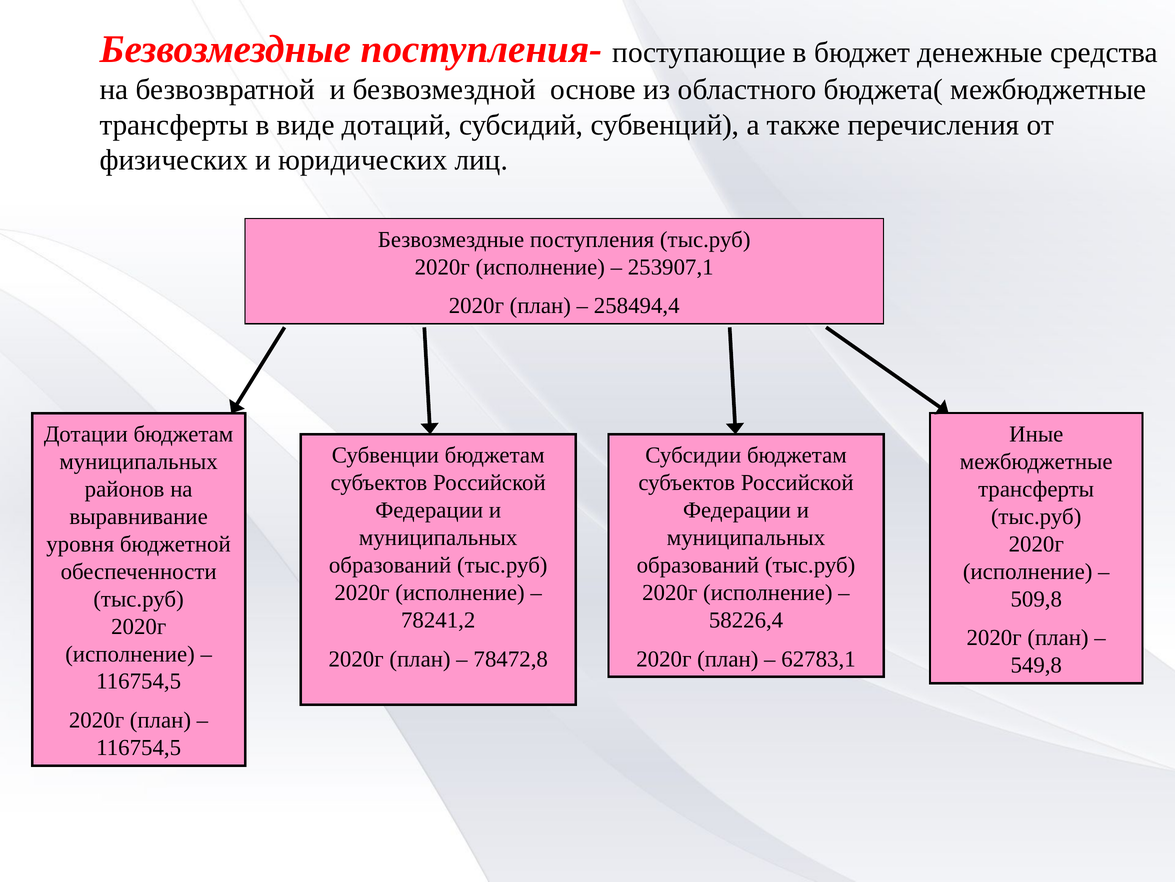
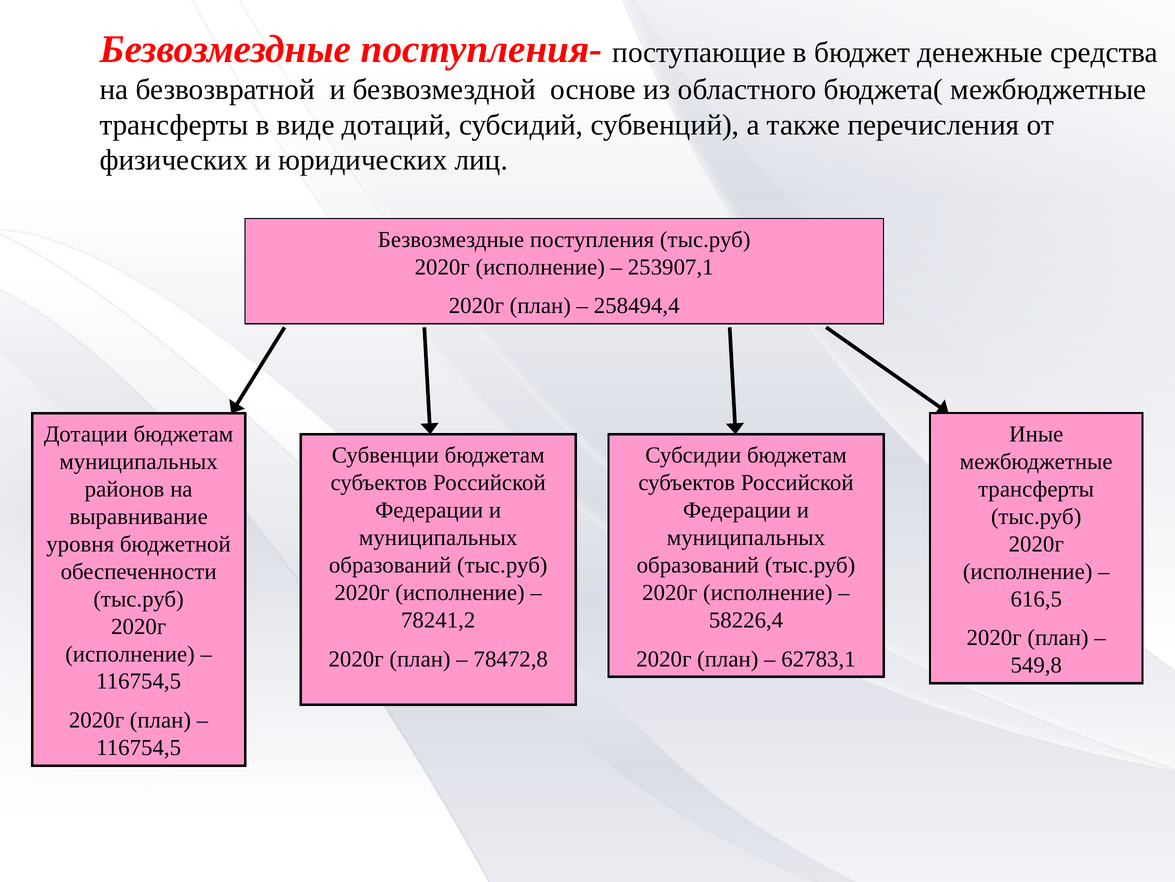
509,8: 509,8 -> 616,5
